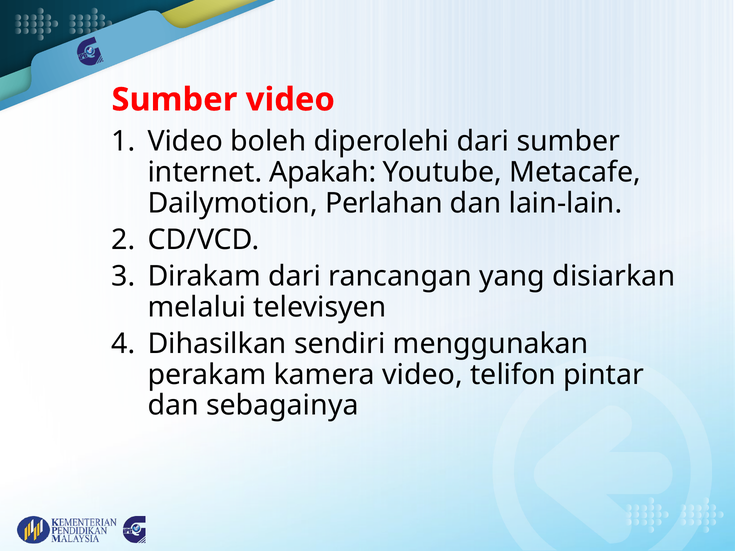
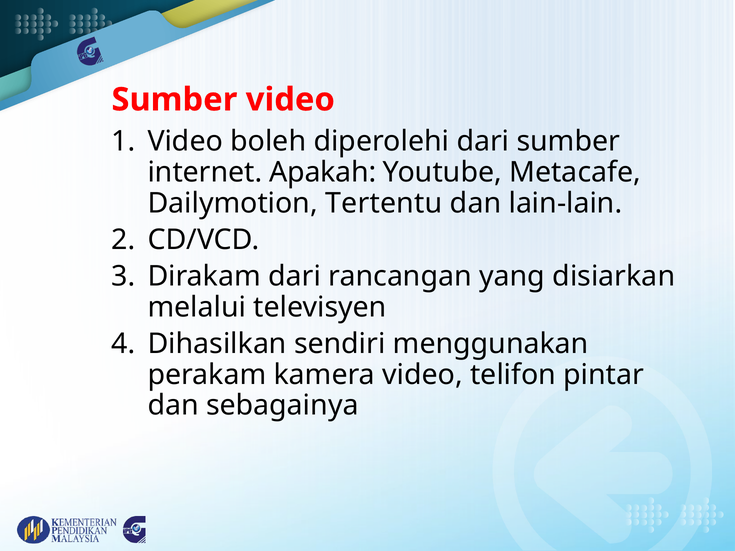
Perlahan: Perlahan -> Tertentu
